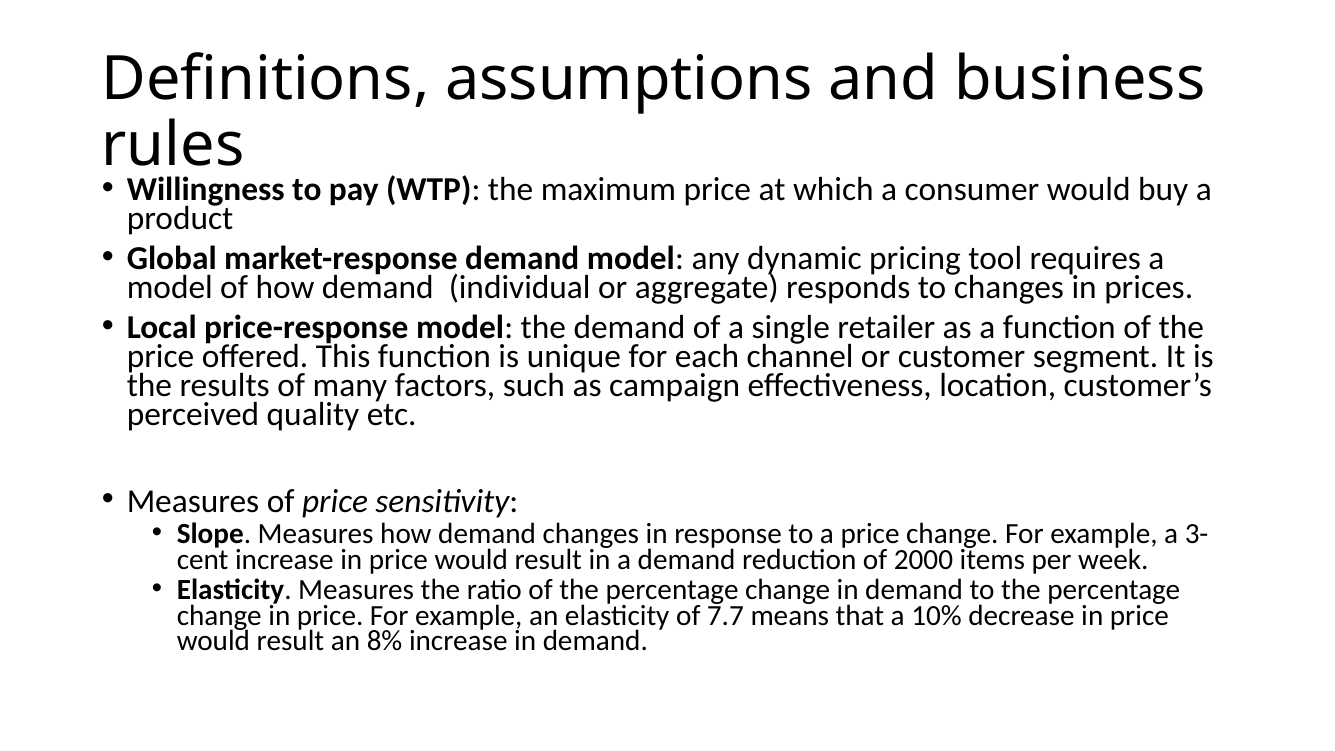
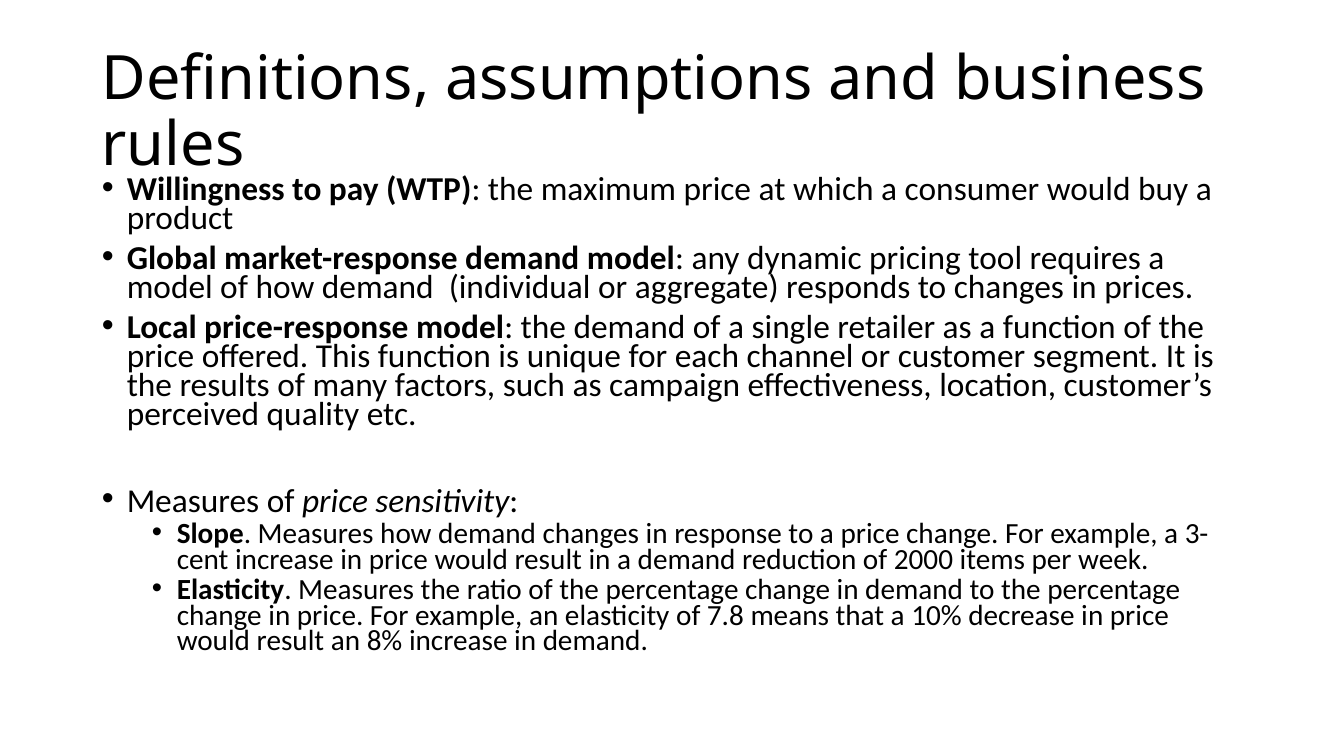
7.7: 7.7 -> 7.8
